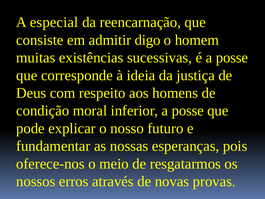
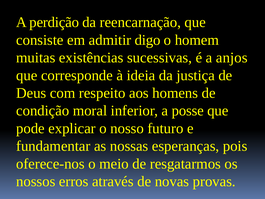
especial: especial -> perdição
é a posse: posse -> anjos
